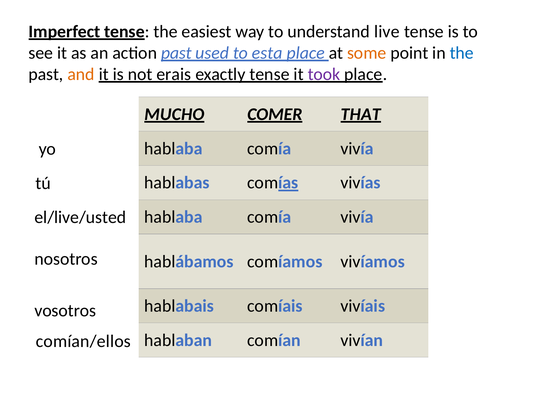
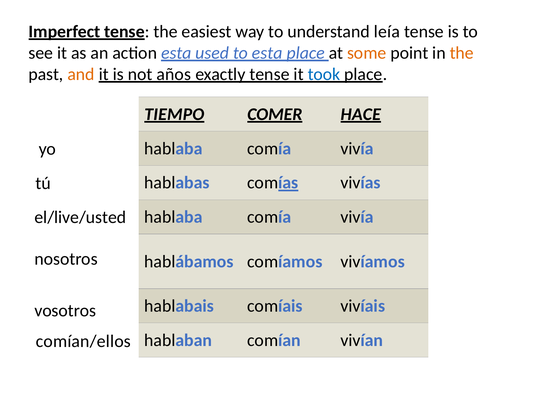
live: live -> leía
action past: past -> esta
the at (462, 53) colour: blue -> orange
erais: erais -> años
took colour: purple -> blue
MUCHO: MUCHO -> TIEMPO
THAT: THAT -> HACE
